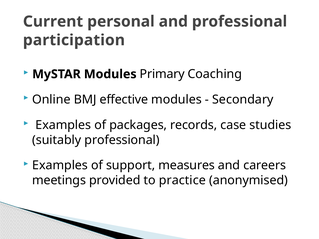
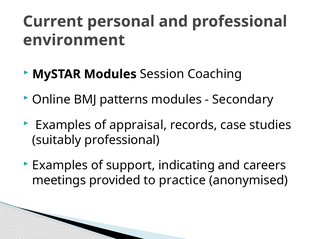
participation: participation -> environment
Primary: Primary -> Session
effective: effective -> patterns
packages: packages -> appraisal
measures: measures -> indicating
